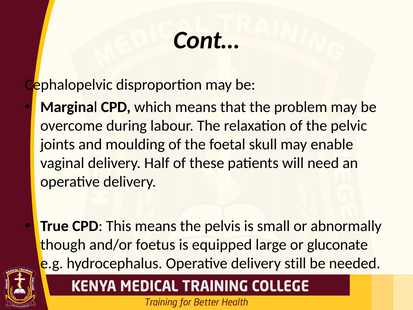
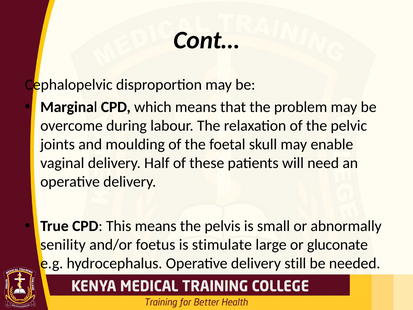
though: though -> senility
equipped: equipped -> stimulate
